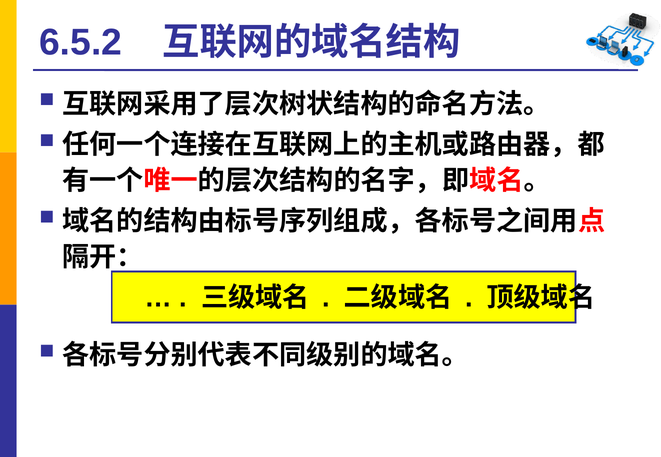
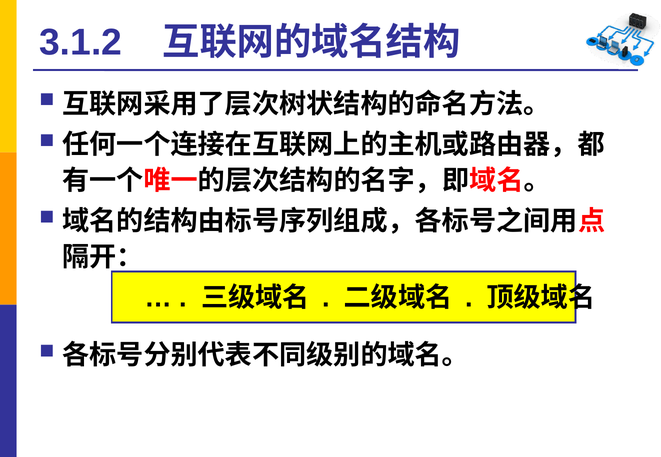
6.5.2: 6.5.2 -> 3.1.2
